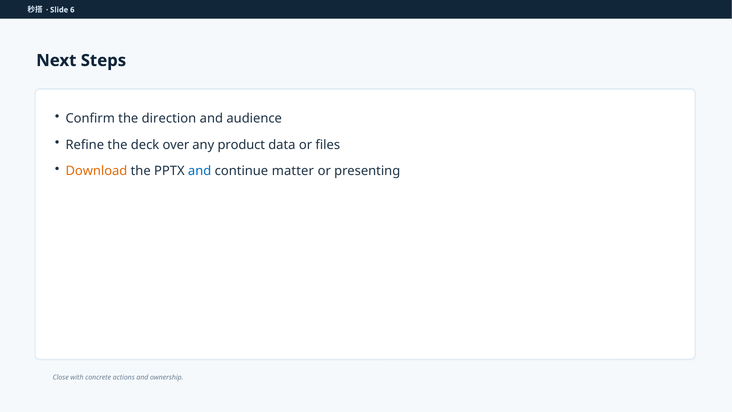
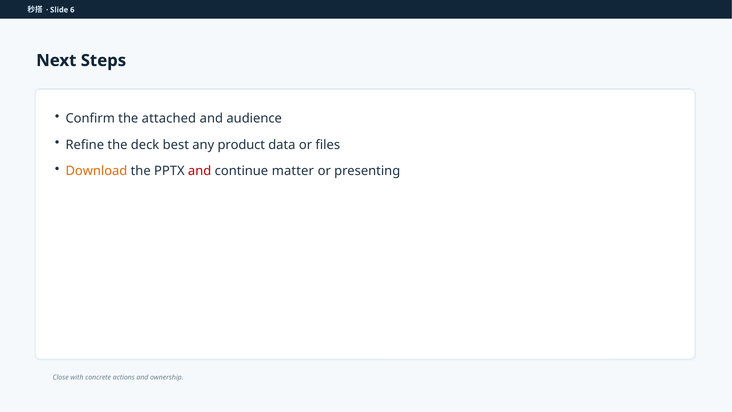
direction: direction -> attached
over: over -> best
and at (200, 171) colour: blue -> red
